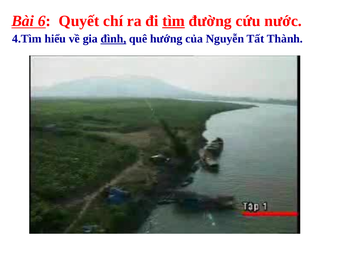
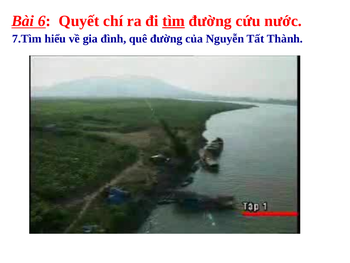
4.Tìm: 4.Tìm -> 7.Tìm
đình underline: present -> none
quê hướng: hướng -> đường
